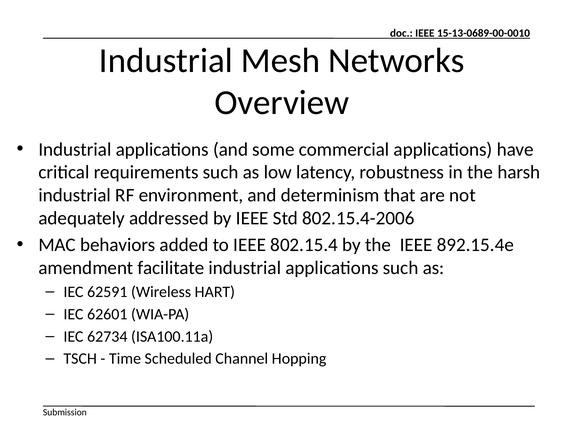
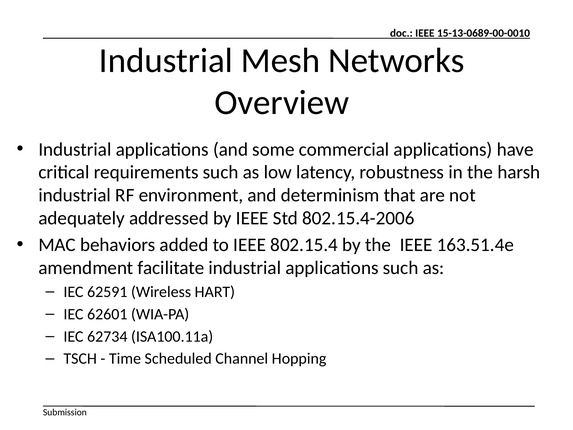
892.15.4e: 892.15.4e -> 163.51.4e
